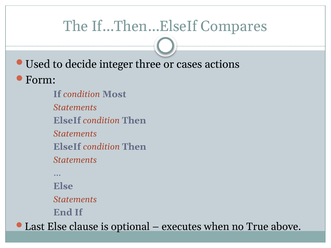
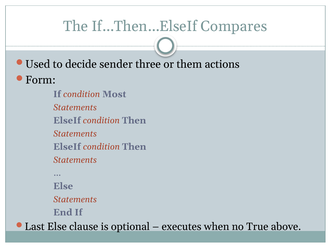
integer: integer -> sender
cases: cases -> them
